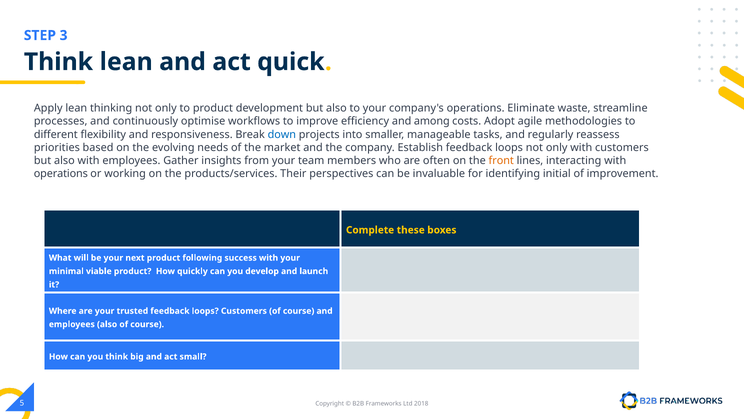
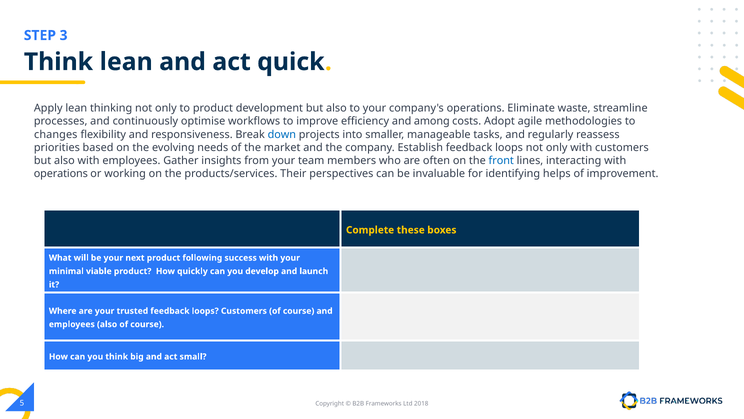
different: different -> changes
front colour: orange -> blue
initial: initial -> helps
